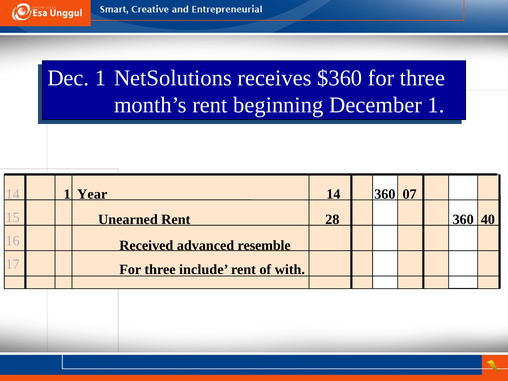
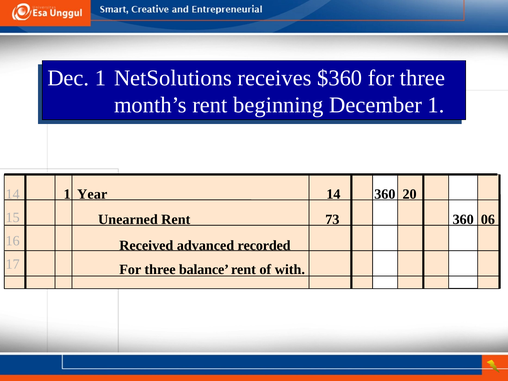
07: 07 -> 20
28: 28 -> 73
40: 40 -> 06
resemble: resemble -> recorded
include: include -> balance
